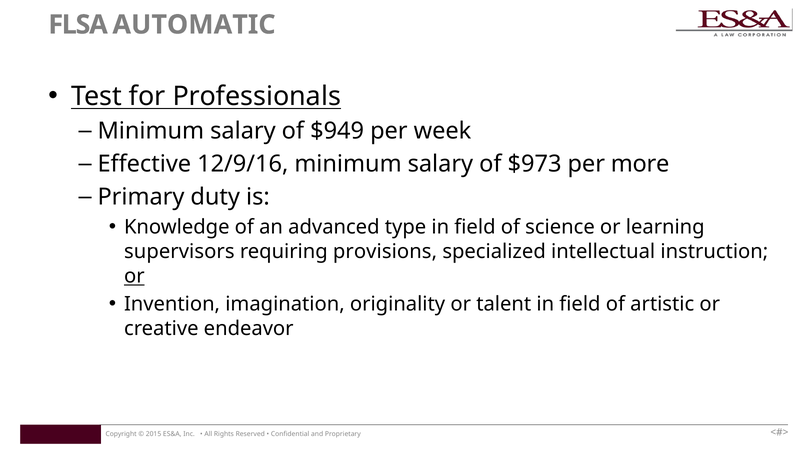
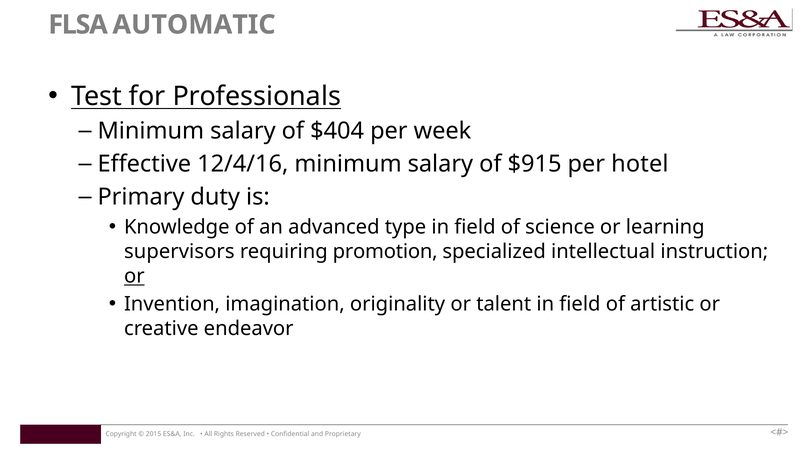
$949: $949 -> $404
12/9/16: 12/9/16 -> 12/4/16
$973: $973 -> $915
more: more -> hotel
provisions: provisions -> promotion
